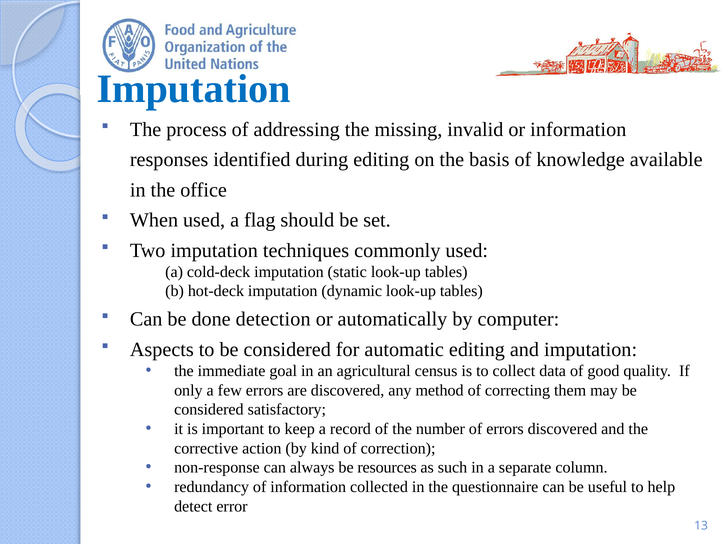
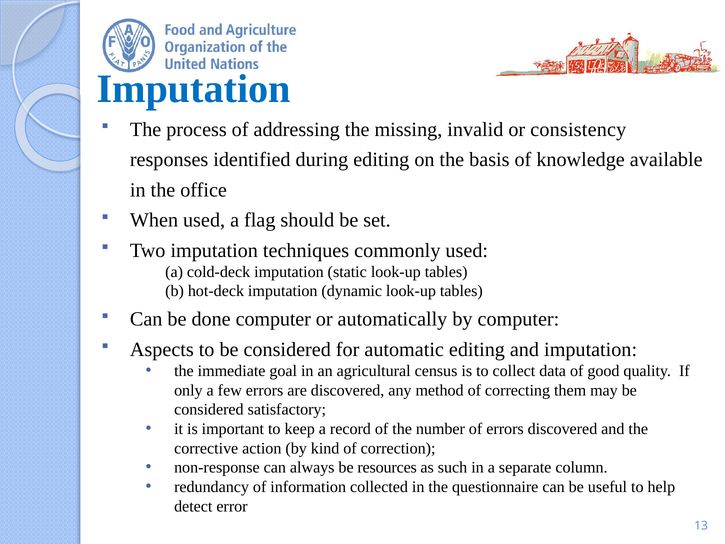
or information: information -> consistency
done detection: detection -> computer
